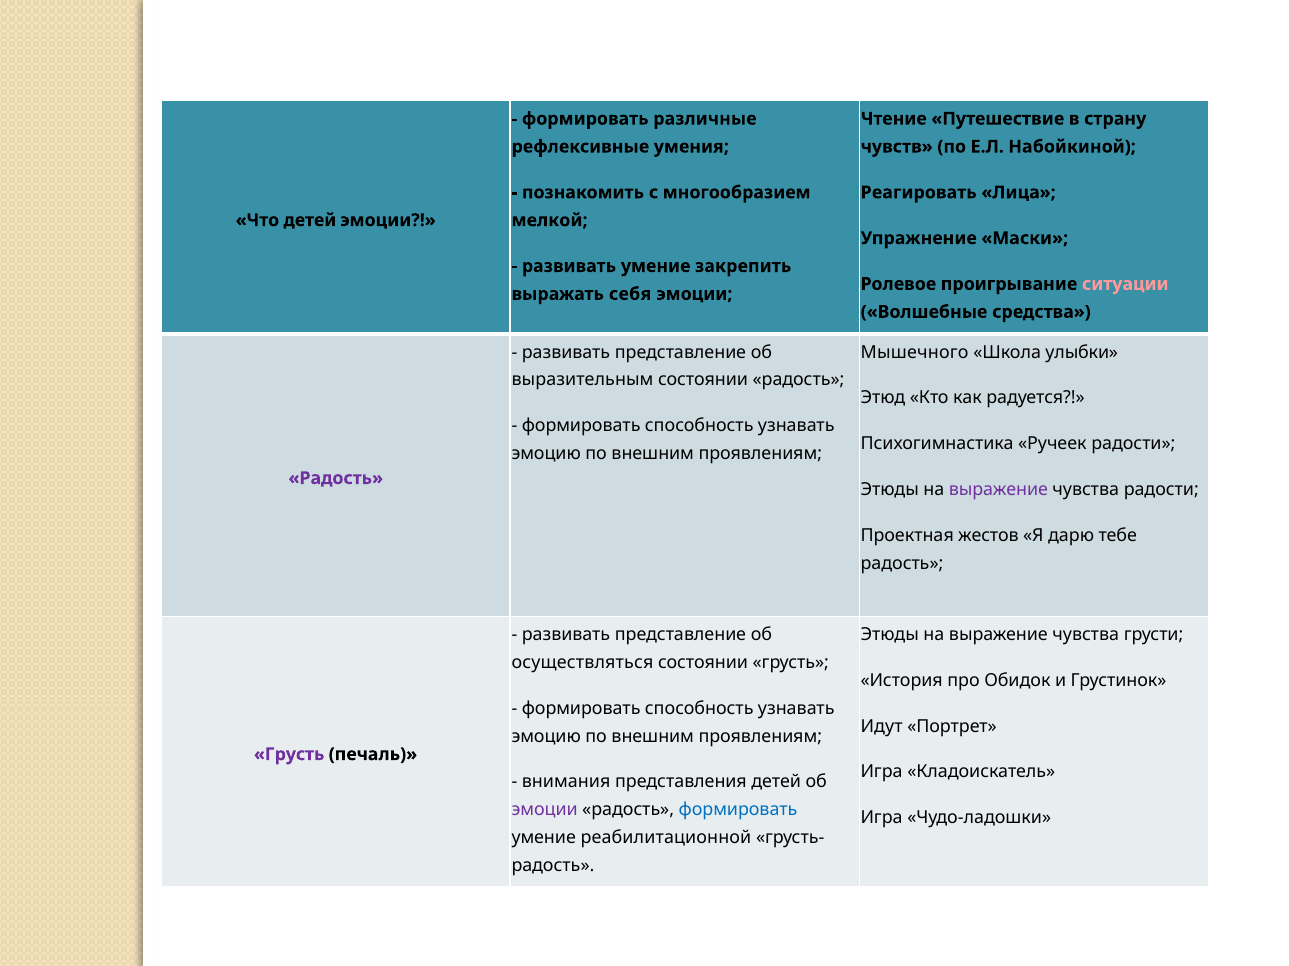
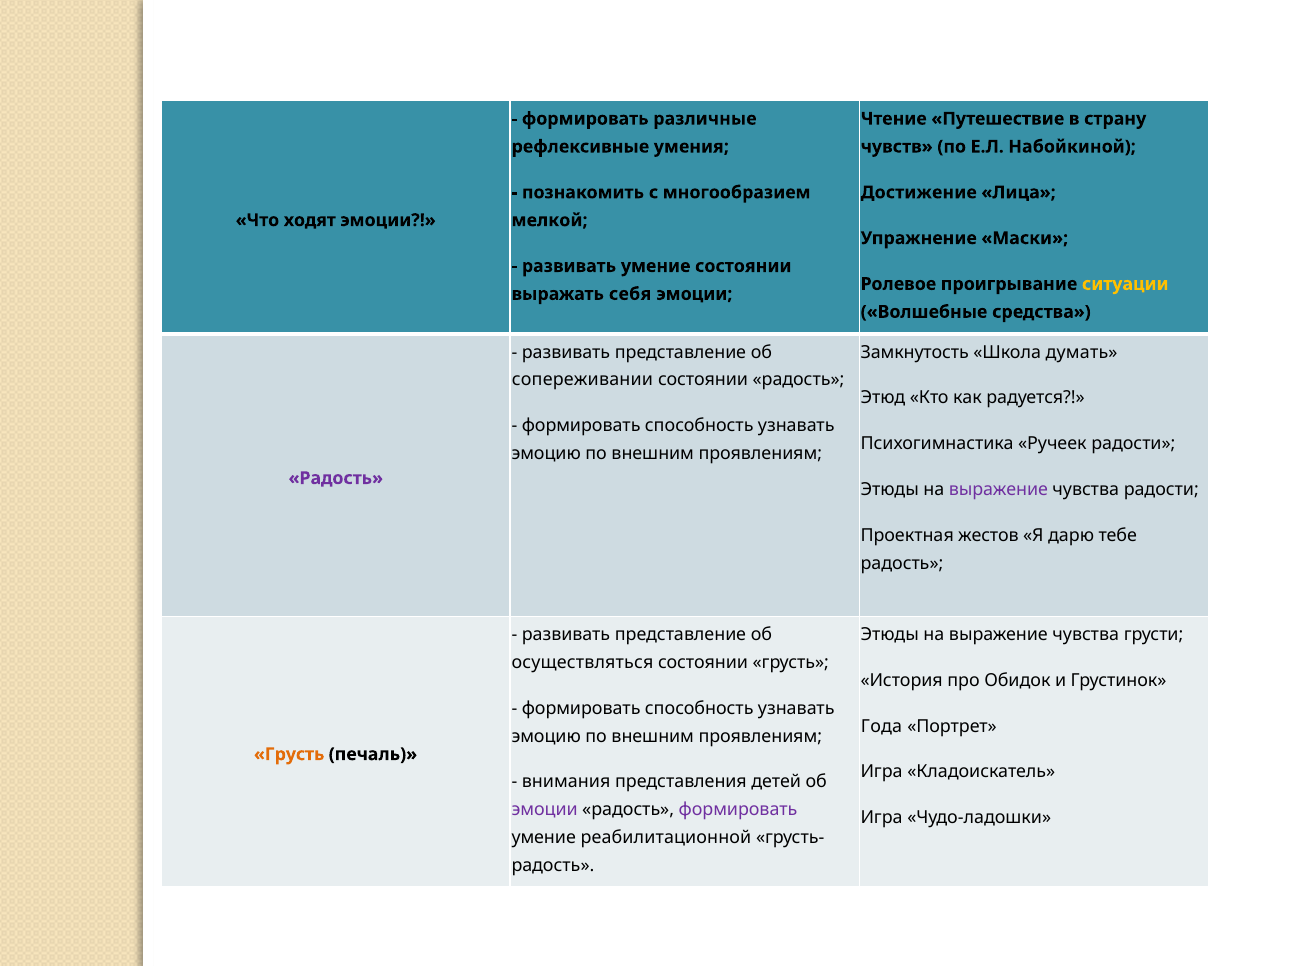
Реагировать: Реагировать -> Достижение
Что детей: детей -> ходят
умение закрепить: закрепить -> состоянии
ситуации colour: pink -> yellow
Мышечного: Мышечного -> Замкнутость
улыбки: улыбки -> думать
выразительным: выразительным -> сопереживании
Идут: Идут -> Года
Грусть at (289, 755) colour: purple -> orange
формировать at (738, 811) colour: blue -> purple
